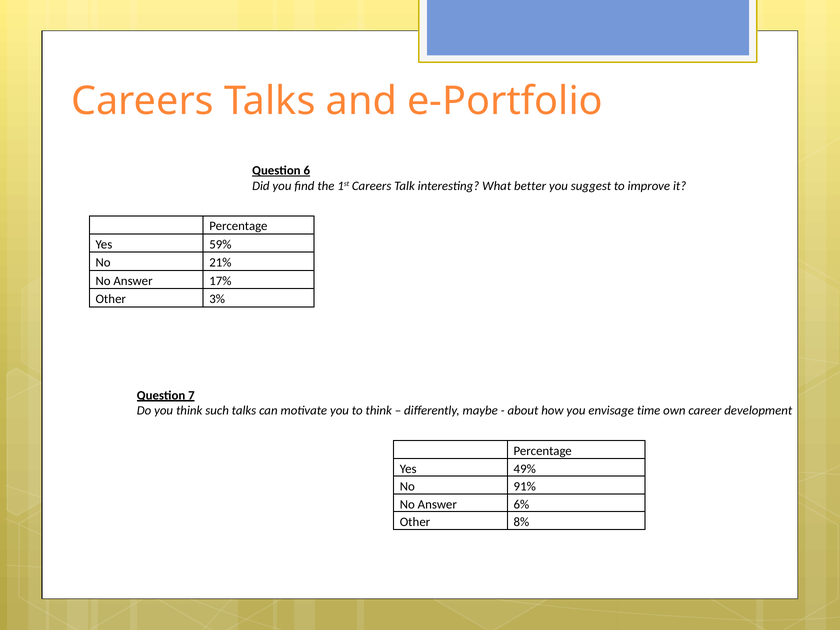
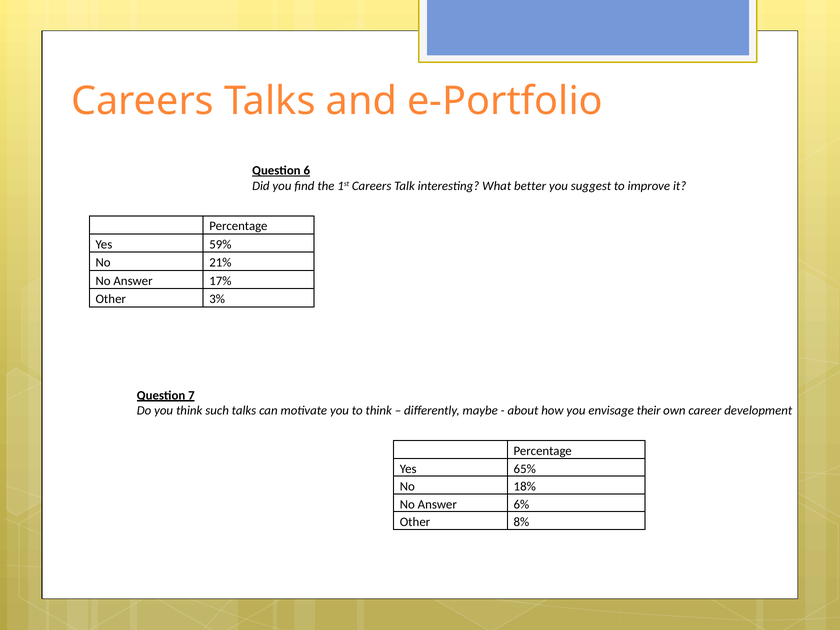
time: time -> their
49%: 49% -> 65%
91%: 91% -> 18%
